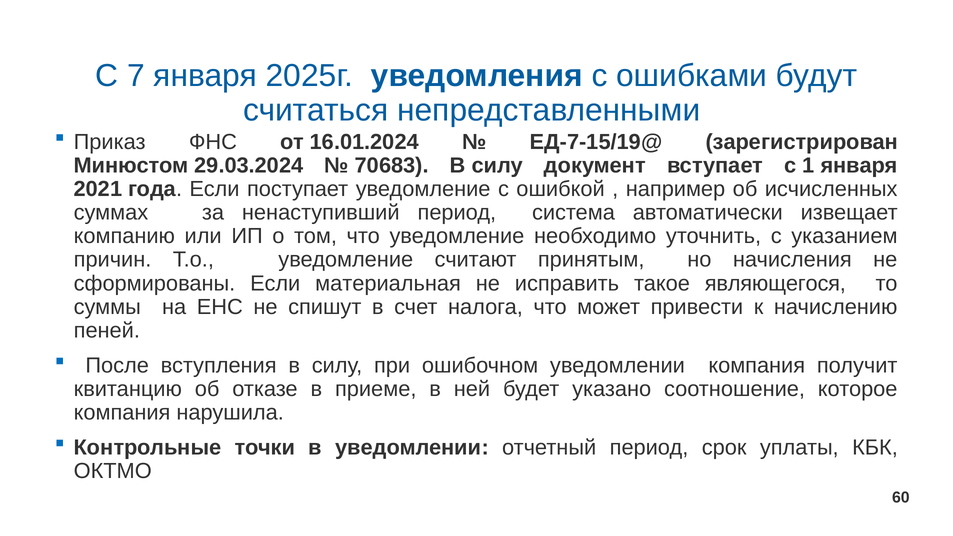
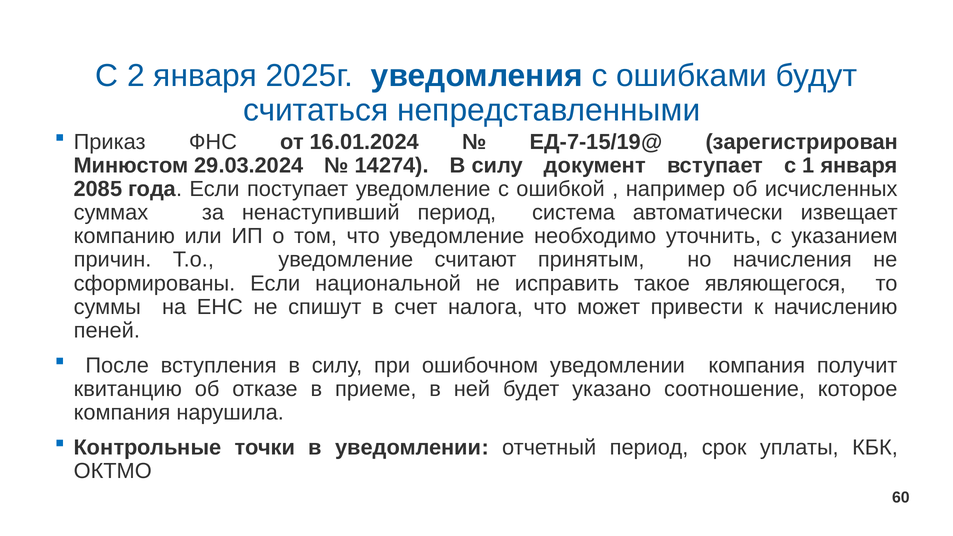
7: 7 -> 2
70683: 70683 -> 14274
2021: 2021 -> 2085
материальная: материальная -> национальной
